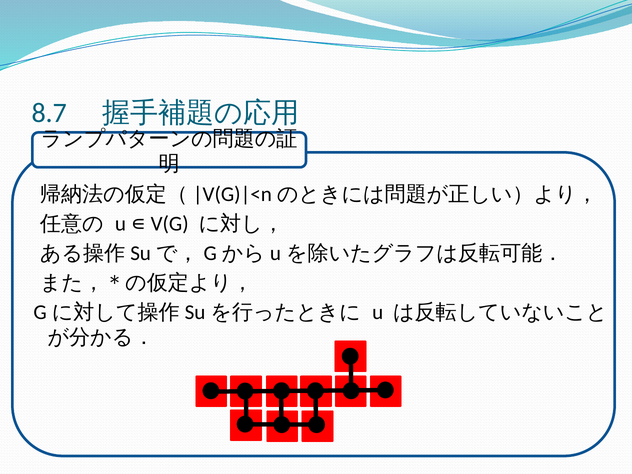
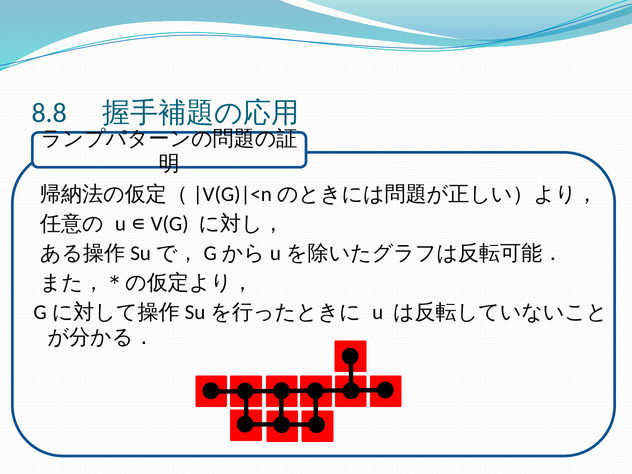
8.7: 8.7 -> 8.8
